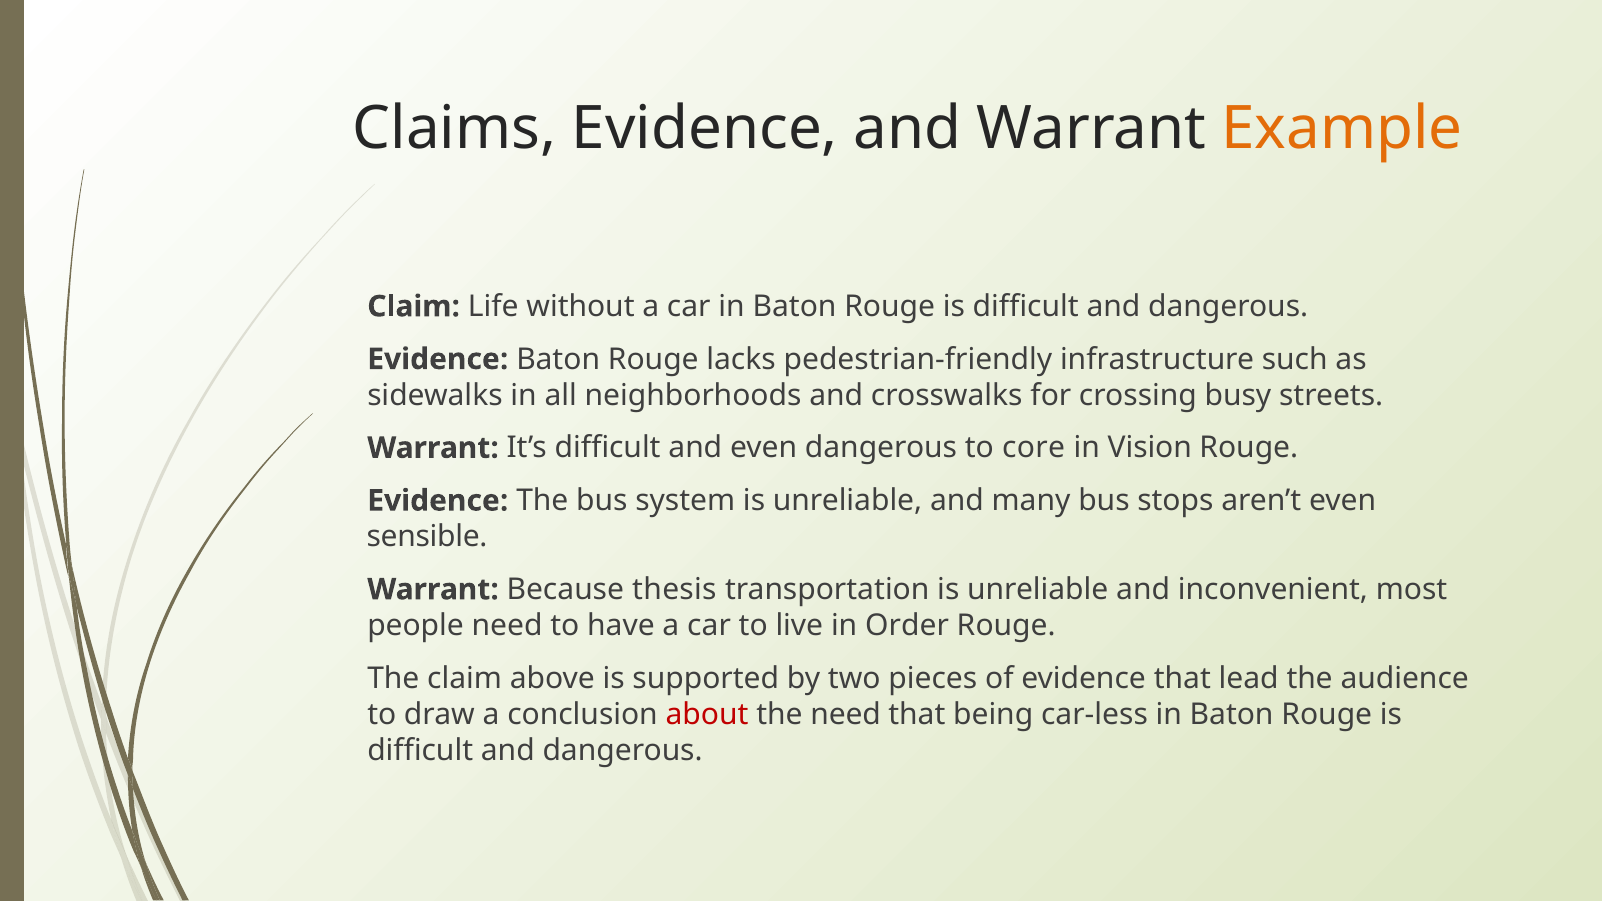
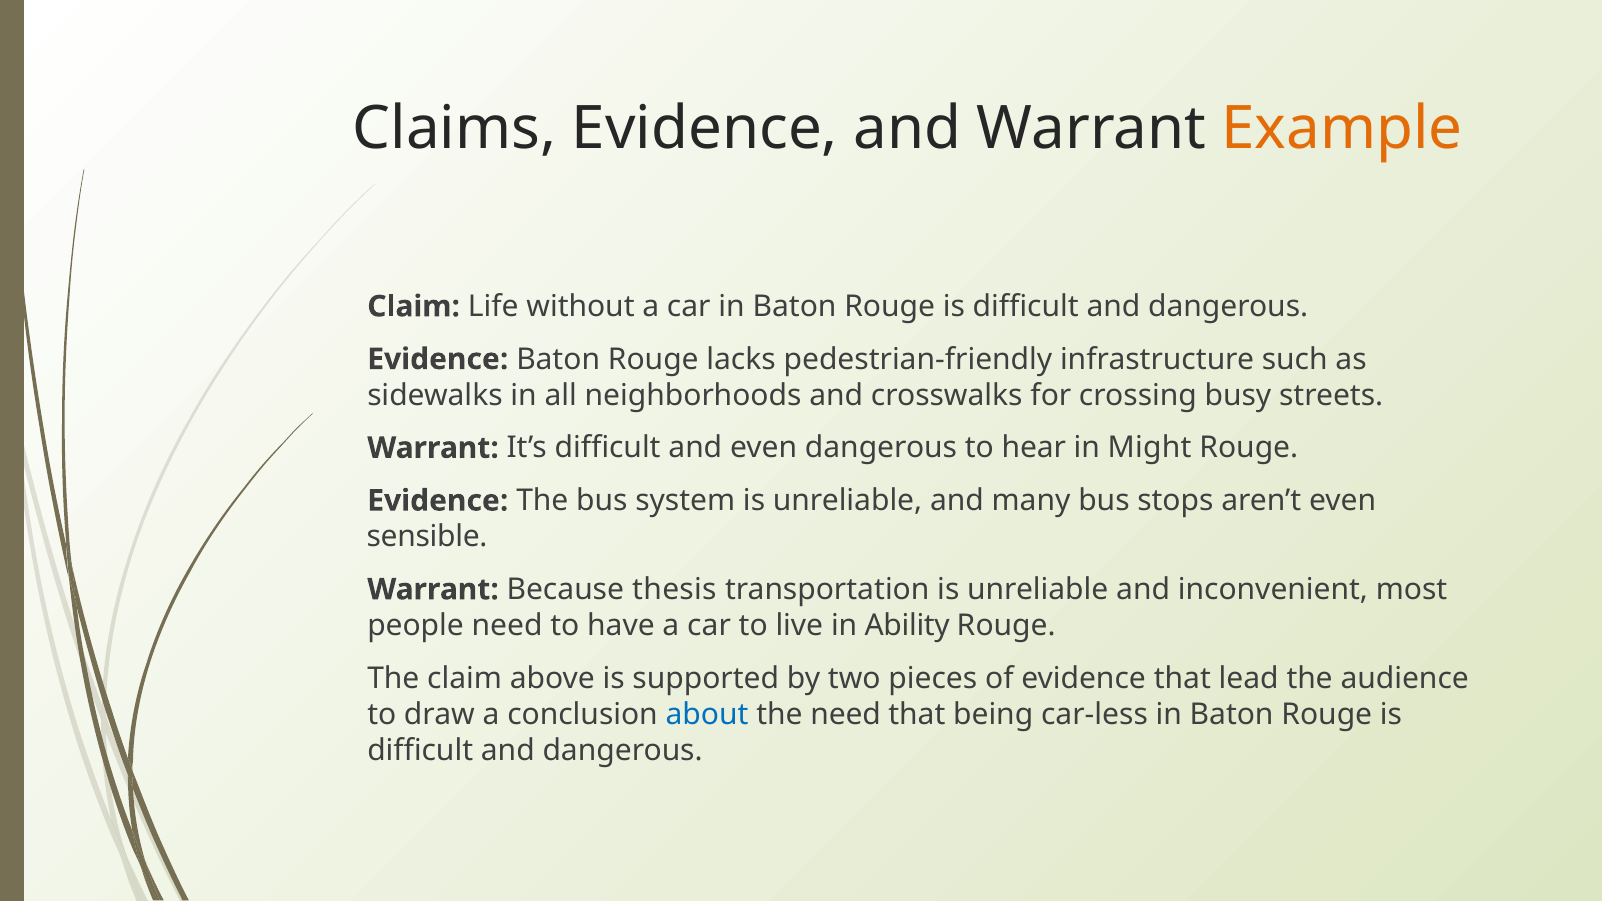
core: core -> hear
Vision: Vision -> Might
Order: Order -> Ability
about colour: red -> blue
